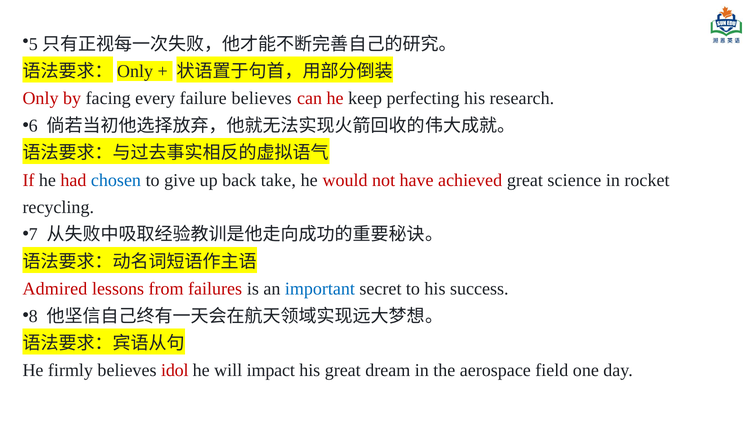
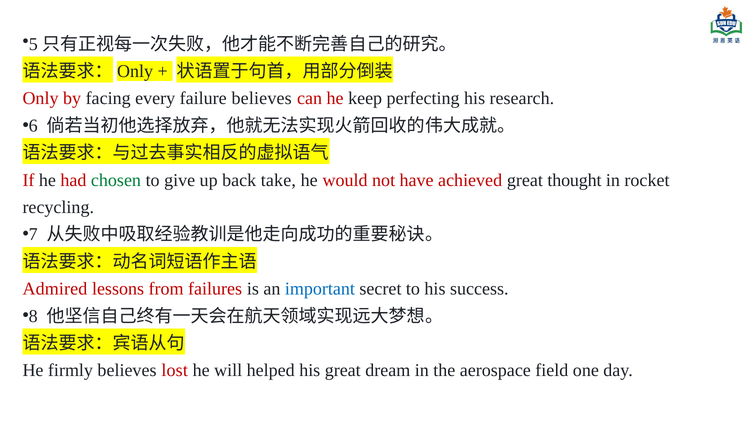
chosen colour: blue -> green
science: science -> thought
idol: idol -> lost
impact: impact -> helped
